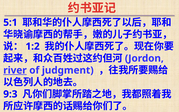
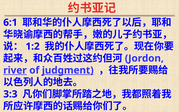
5:1: 5:1 -> 6:1
judgment underline: none -> present
9:3: 9:3 -> 3:3
